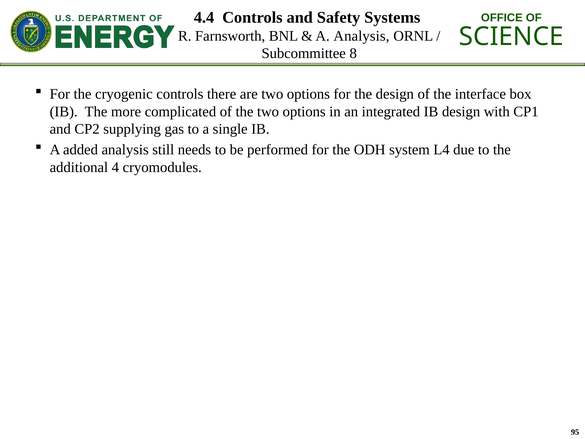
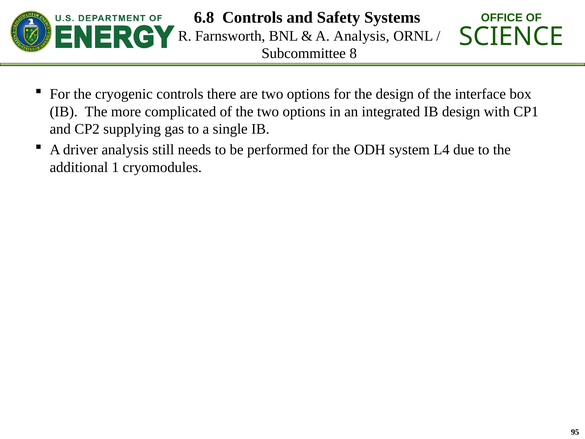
4.4: 4.4 -> 6.8
added: added -> driver
4: 4 -> 1
